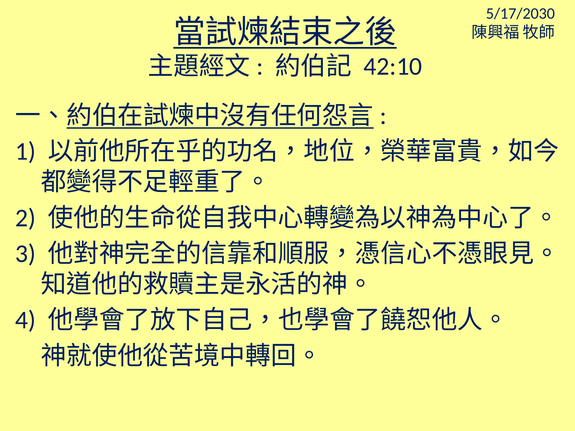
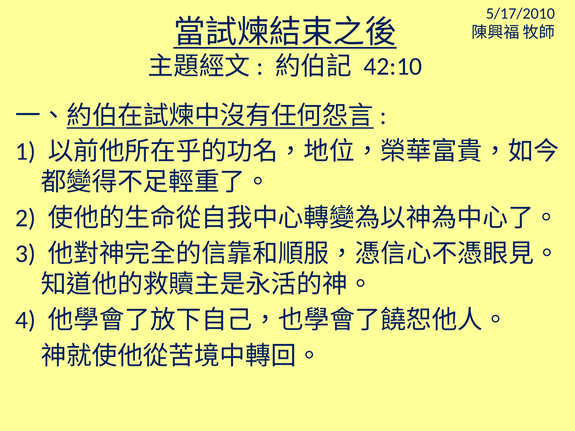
5/17/2030: 5/17/2030 -> 5/17/2010
